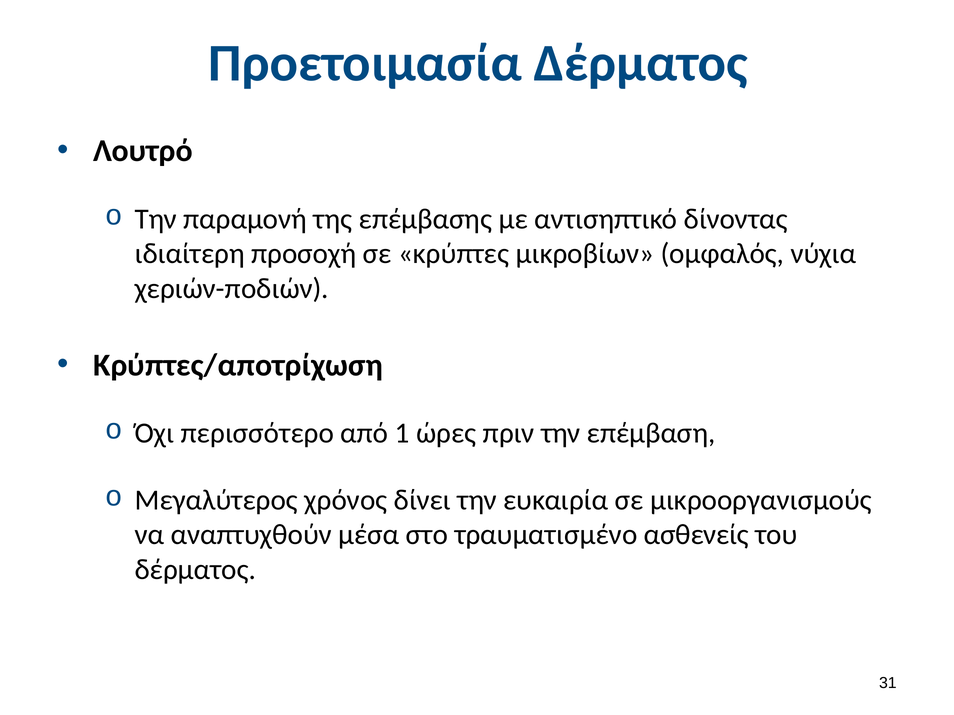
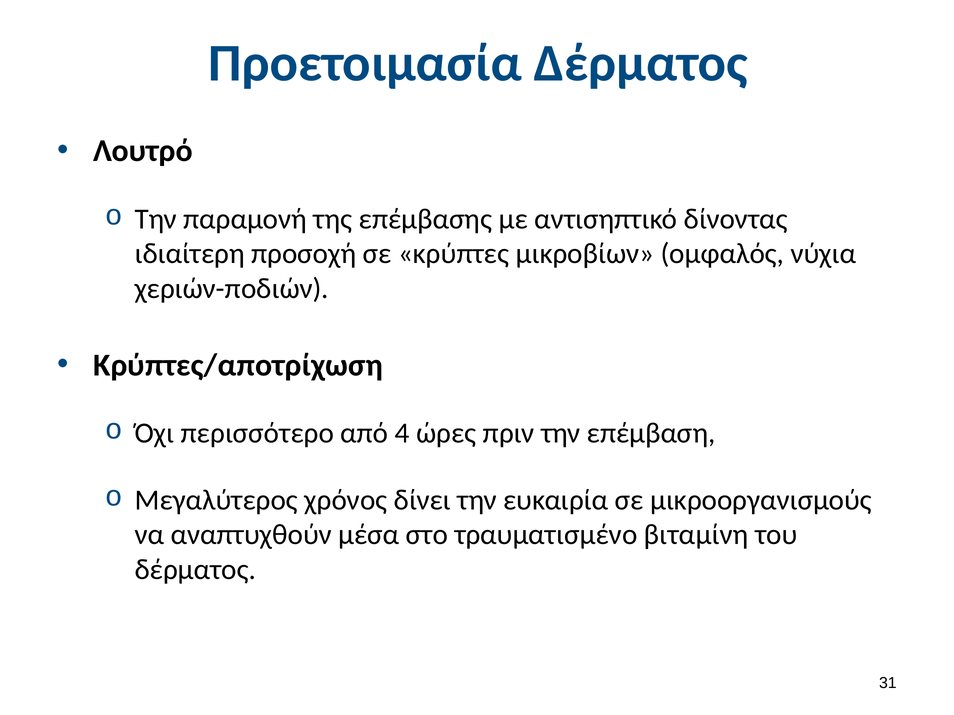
1: 1 -> 4
ασθενείς: ασθενείς -> βιταμίνη
